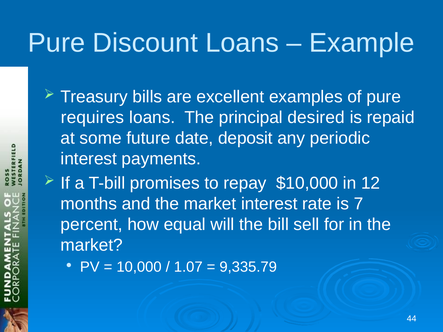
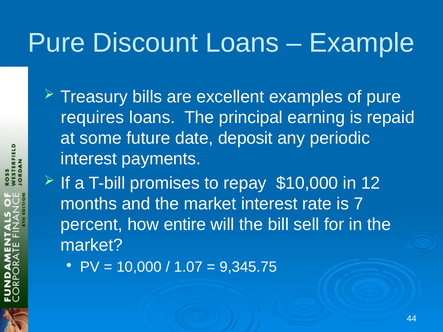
desired: desired -> earning
equal: equal -> entire
9,335.79: 9,335.79 -> 9,345.75
